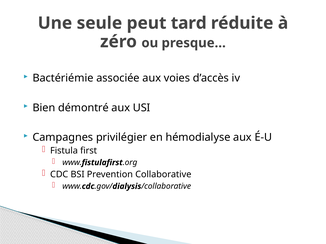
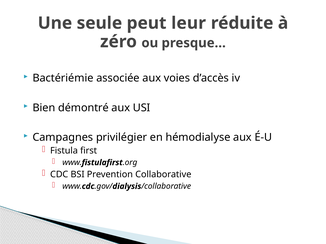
tard: tard -> leur
